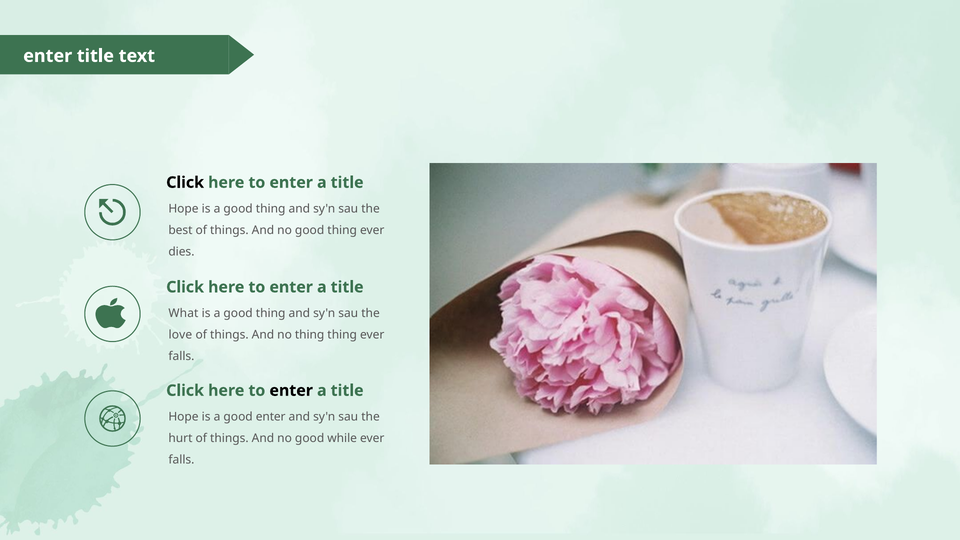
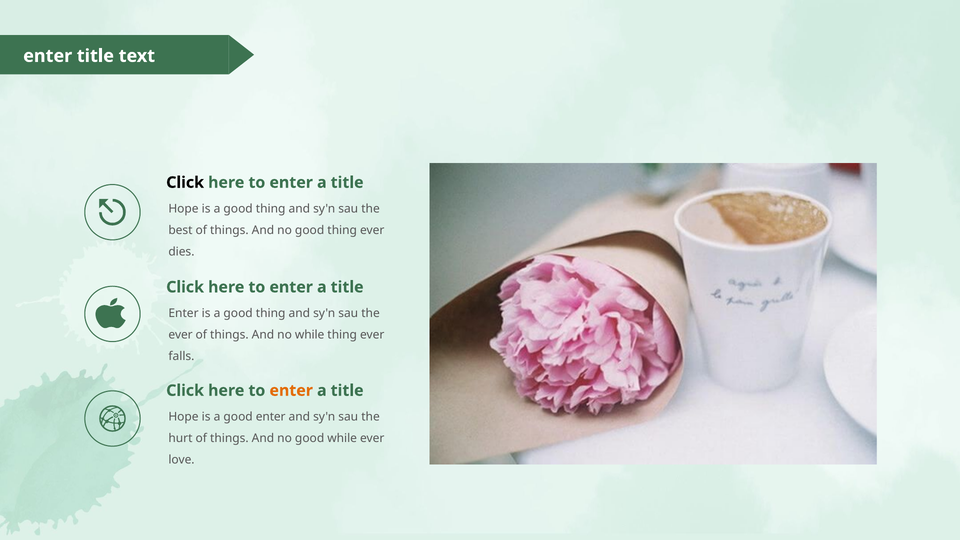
What at (183, 313): What -> Enter
love at (180, 335): love -> ever
no thing: thing -> while
enter at (291, 391) colour: black -> orange
falls at (181, 460): falls -> love
